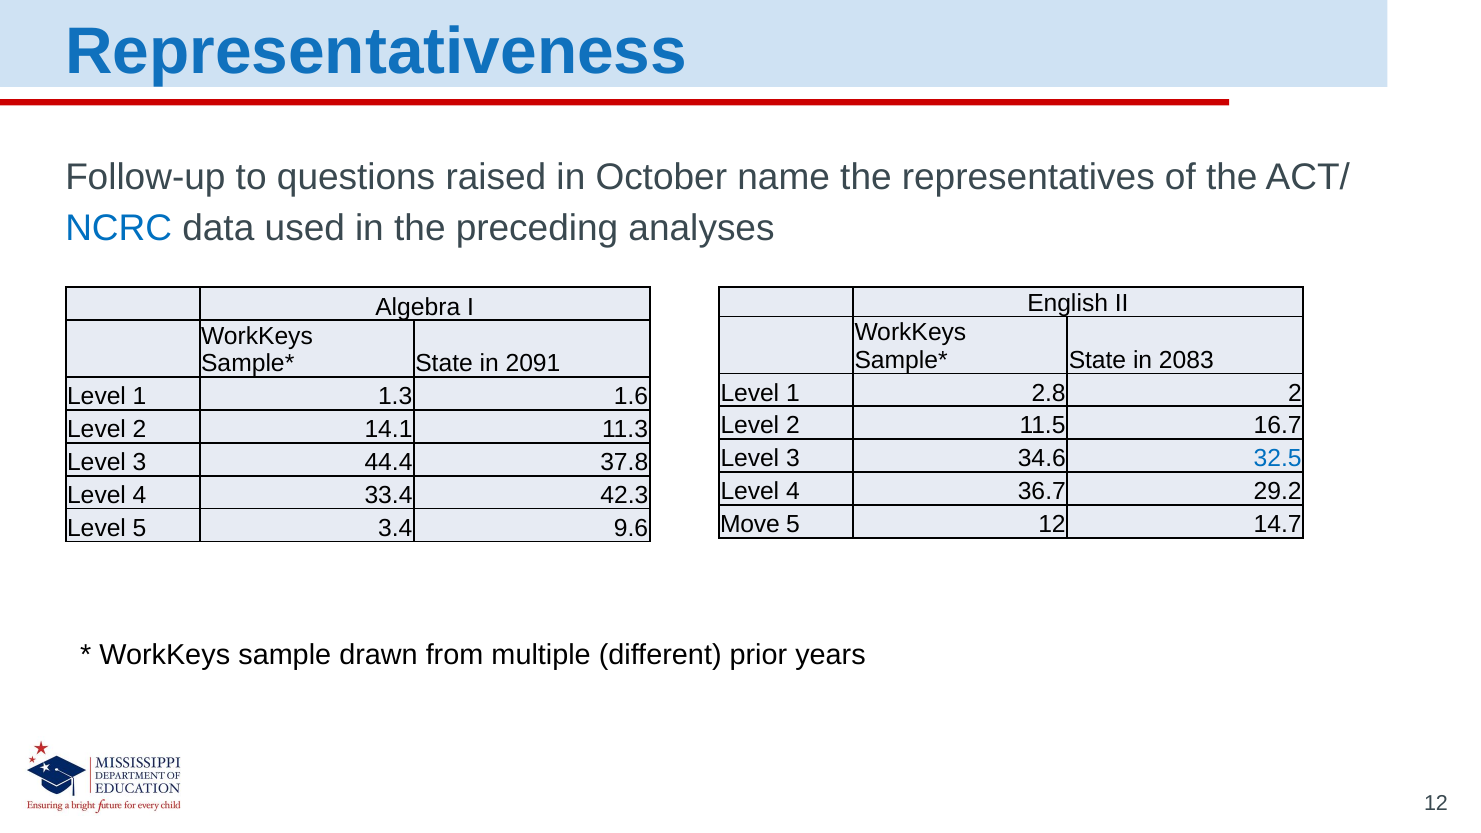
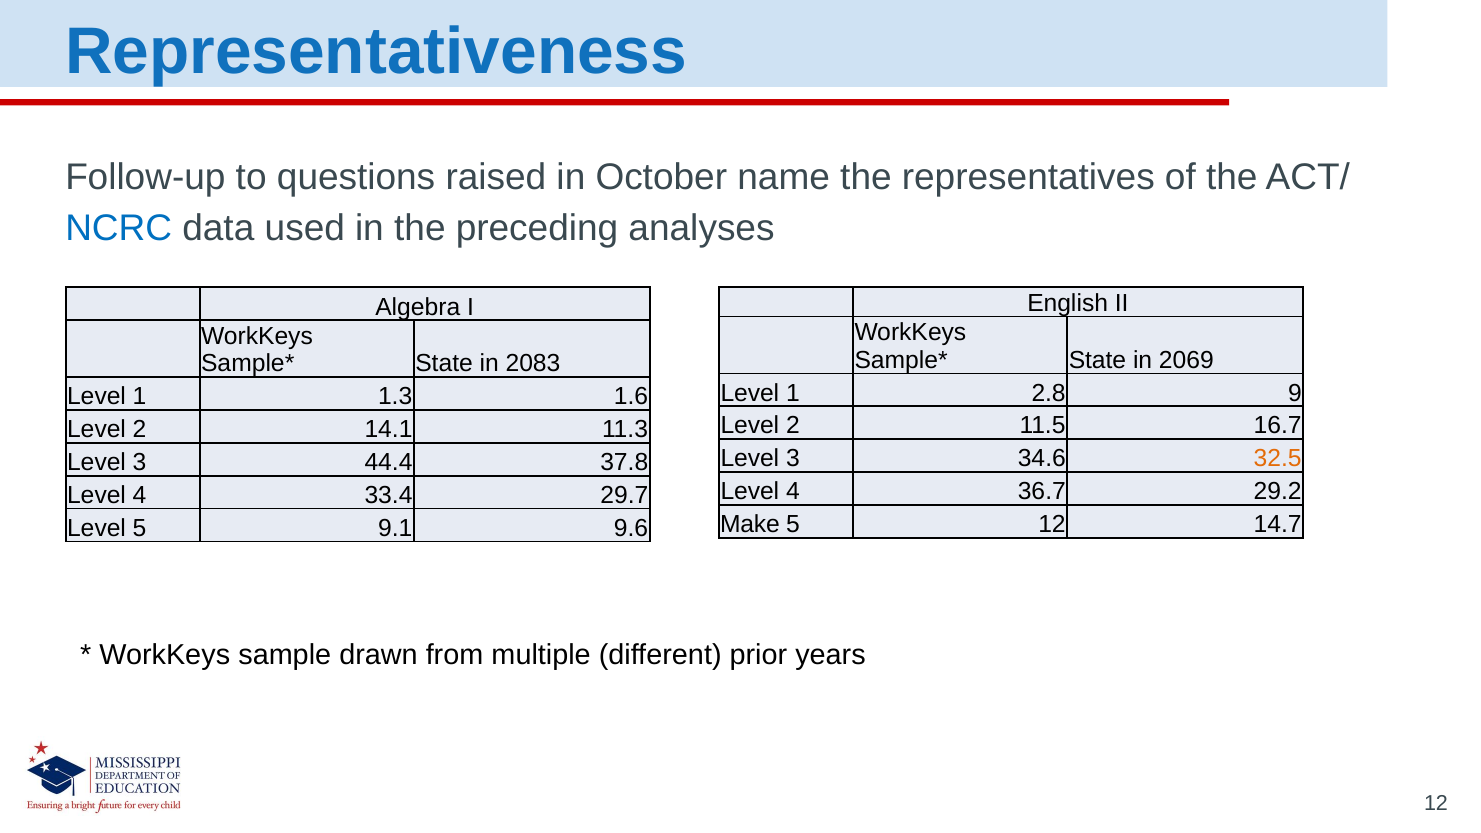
2083: 2083 -> 2069
2091: 2091 -> 2083
2.8 2: 2 -> 9
32.5 colour: blue -> orange
42.3: 42.3 -> 29.7
Move: Move -> Make
3.4: 3.4 -> 9.1
